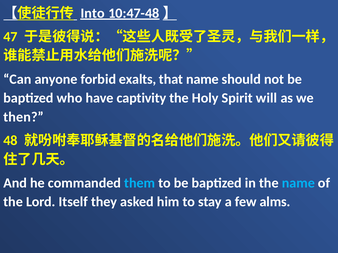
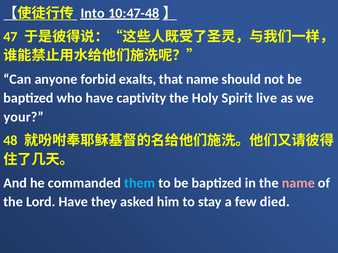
will: will -> live
then: then -> your
name at (298, 183) colour: light blue -> pink
Lord Itself: Itself -> Have
alms: alms -> died
